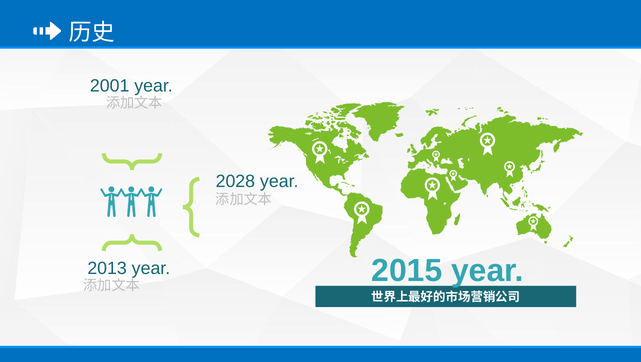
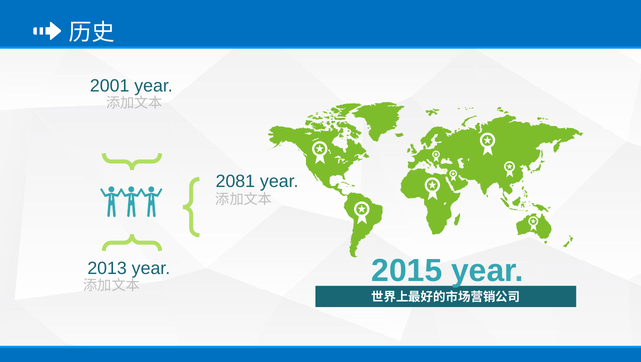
2028: 2028 -> 2081
